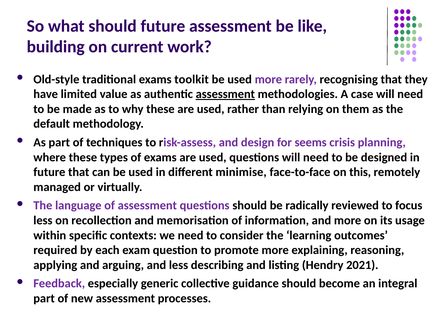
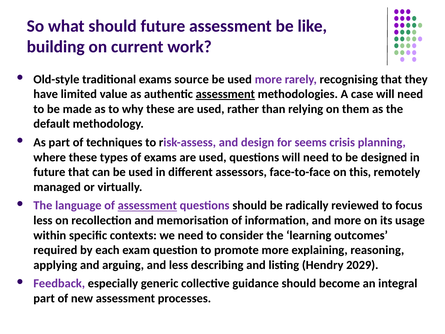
toolkit: toolkit -> source
minimise: minimise -> assessors
assessment at (147, 205) underline: none -> present
2021: 2021 -> 2029
